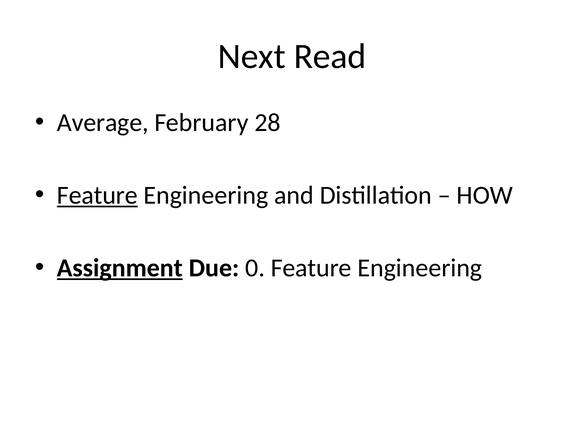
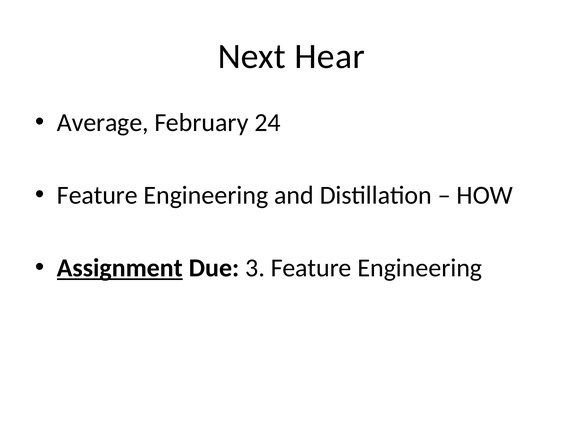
Read: Read -> Hear
28: 28 -> 24
Feature at (97, 195) underline: present -> none
0: 0 -> 3
